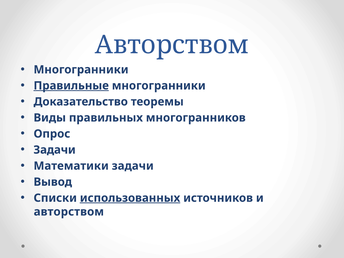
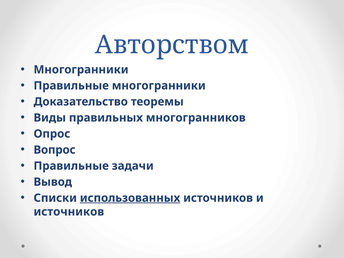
Правильные at (71, 86) underline: present -> none
Задачи at (55, 150): Задачи -> Вопрос
Математики at (71, 166): Математики -> Правильные
авторством at (69, 212): авторством -> источников
